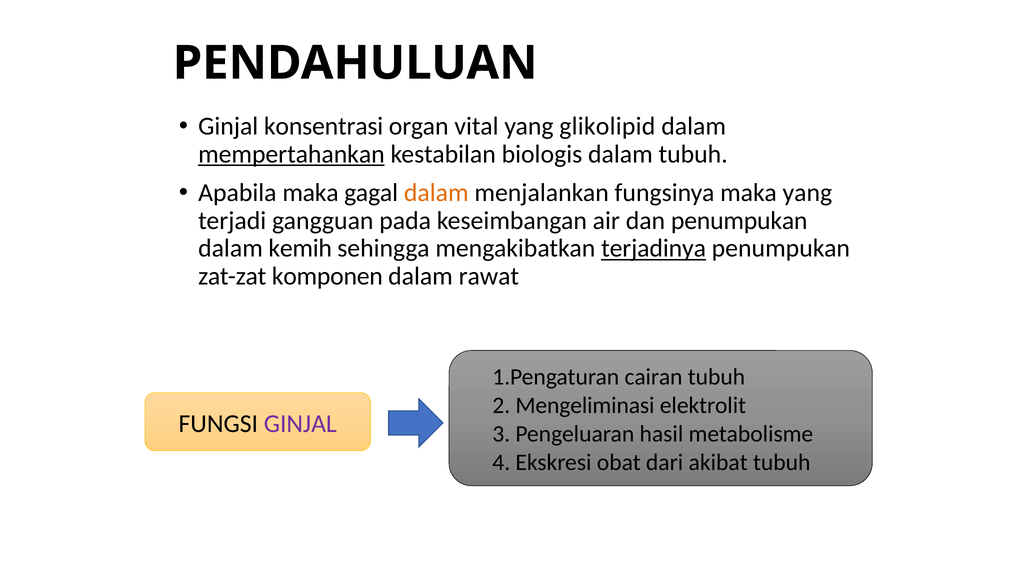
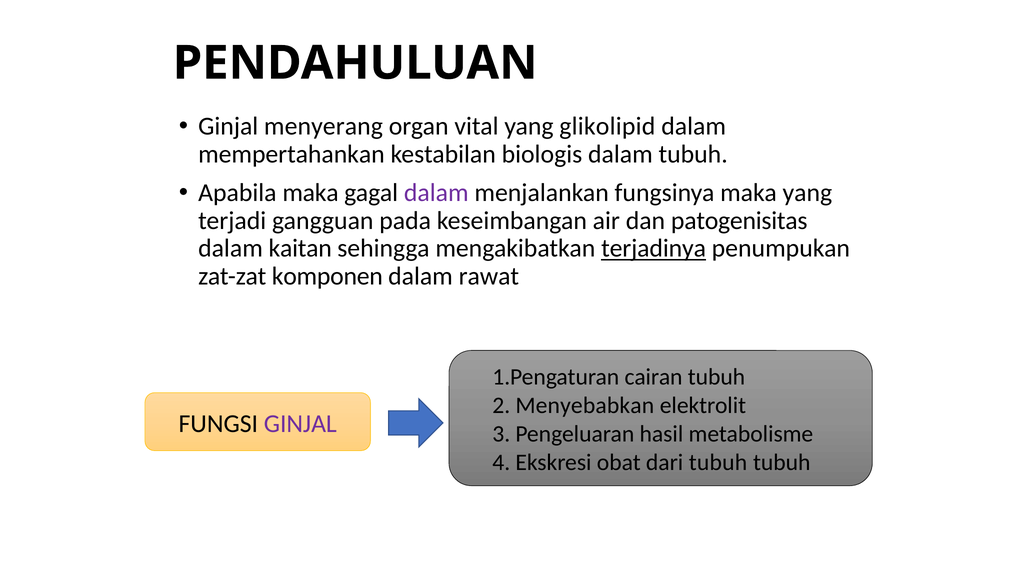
konsentrasi: konsentrasi -> menyerang
mempertahankan underline: present -> none
dalam at (436, 193) colour: orange -> purple
dan penumpukan: penumpukan -> patogenisitas
kemih: kemih -> kaitan
Mengeliminasi: Mengeliminasi -> Menyebabkan
dari akibat: akibat -> tubuh
